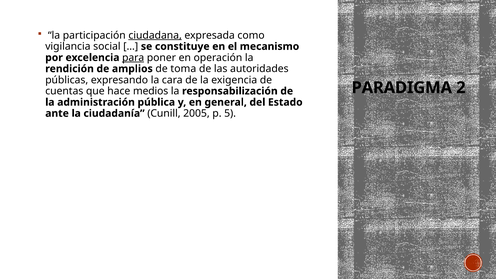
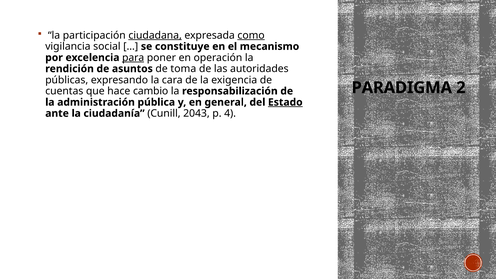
como underline: none -> present
amplios: amplios -> asuntos
medios: medios -> cambio
Estado underline: none -> present
2005: 2005 -> 2043
5: 5 -> 4
